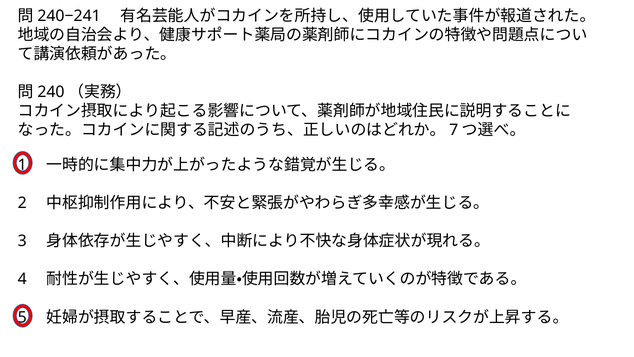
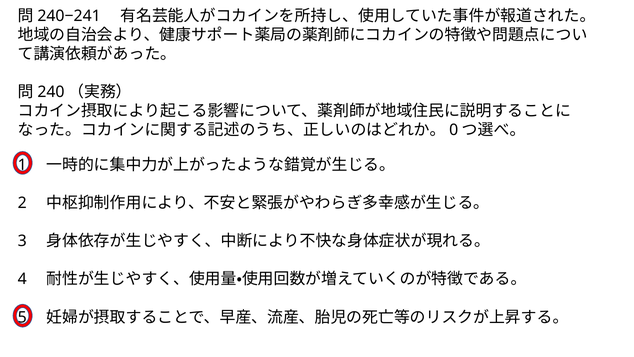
7: 7 -> 0
